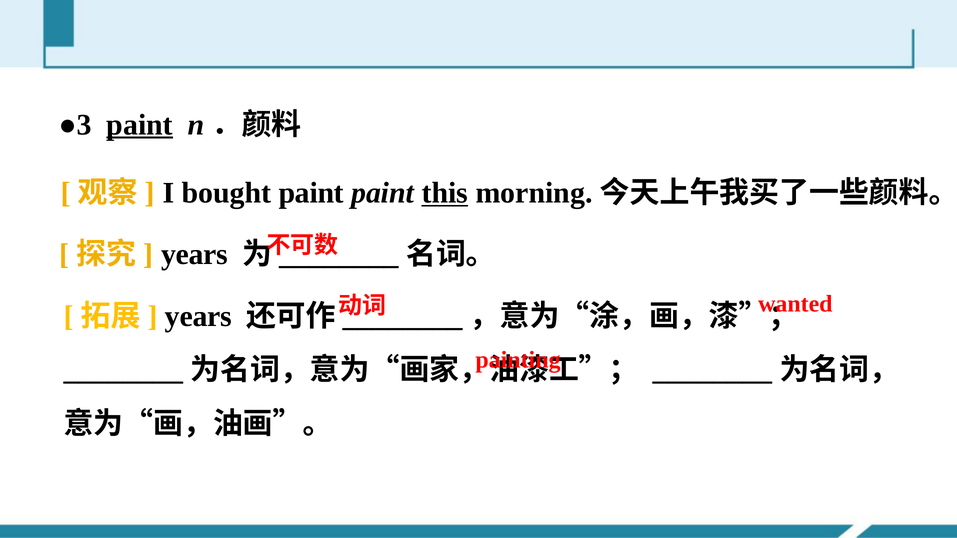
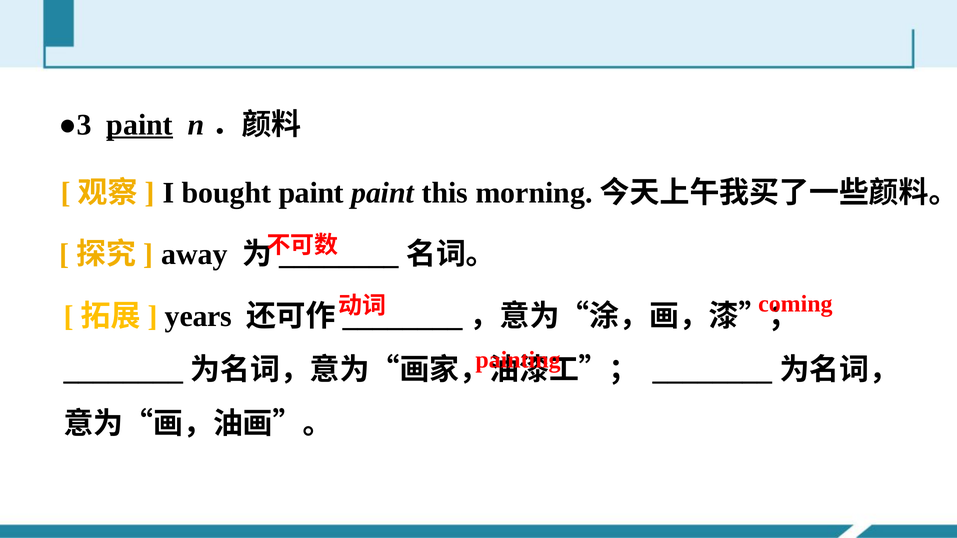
this underline: present -> none
years at (195, 255): years -> away
wanted: wanted -> coming
